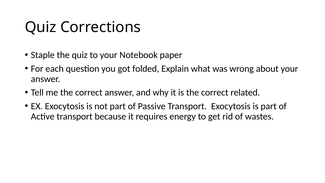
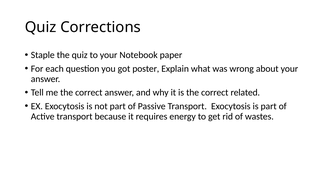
folded: folded -> poster
